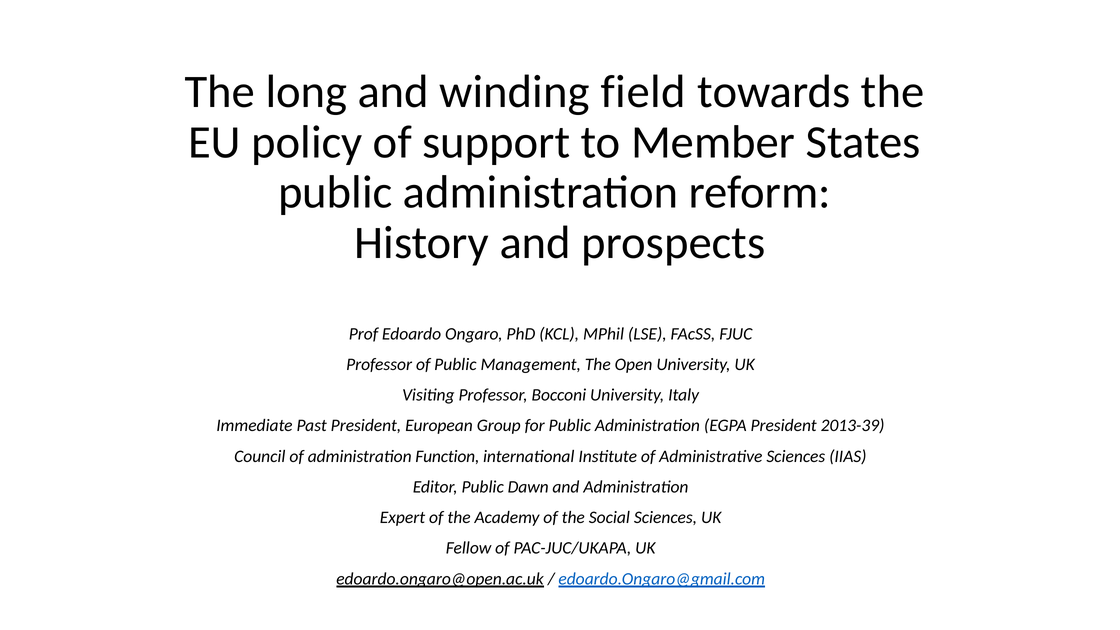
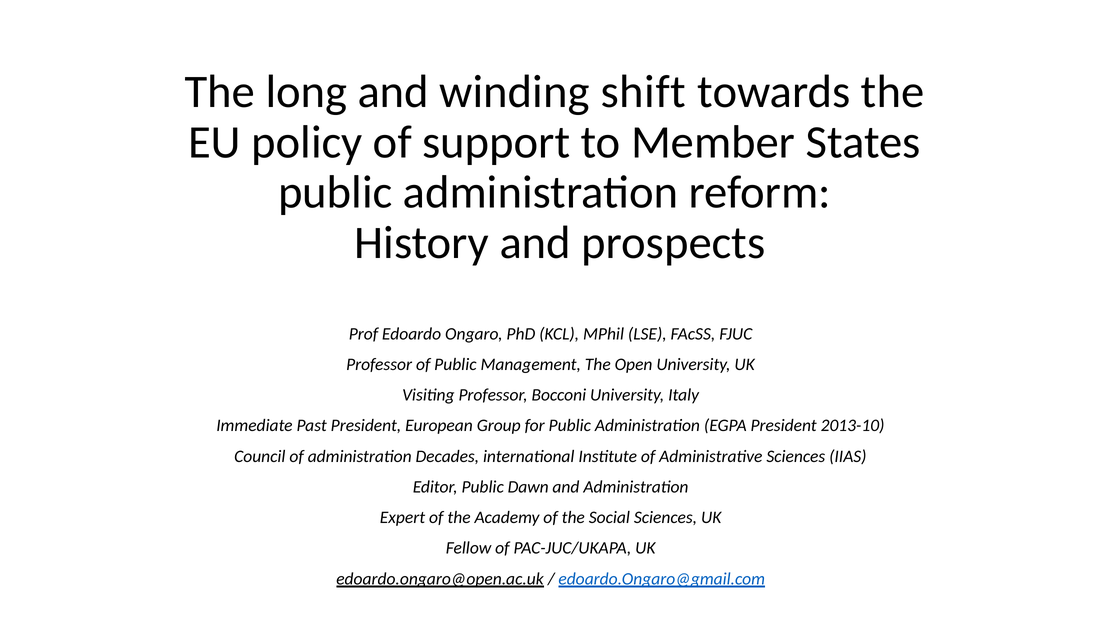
field: field -> shift
2013-39: 2013-39 -> 2013-10
Function: Function -> Decades
